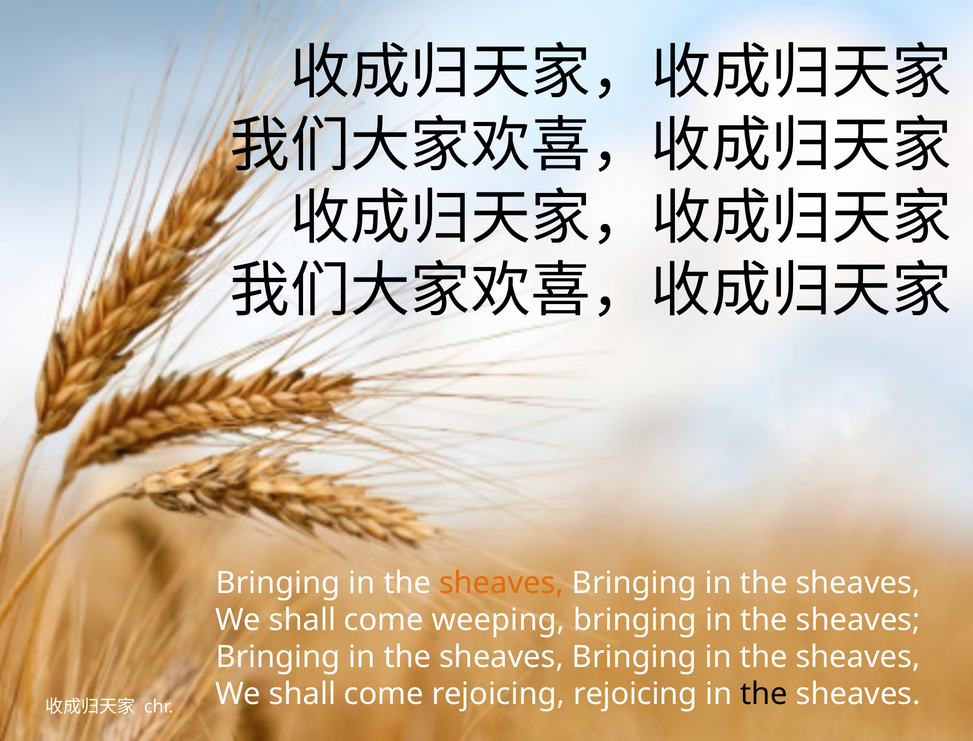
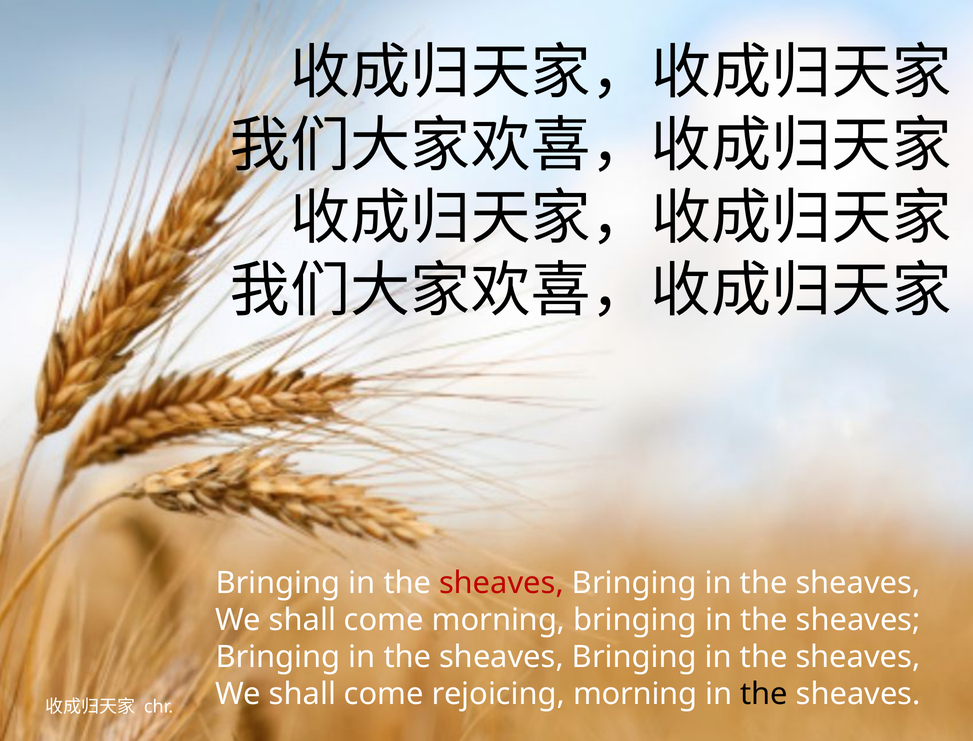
sheaves at (502, 583) colour: orange -> red
come weeping: weeping -> morning
rejoicing rejoicing: rejoicing -> morning
